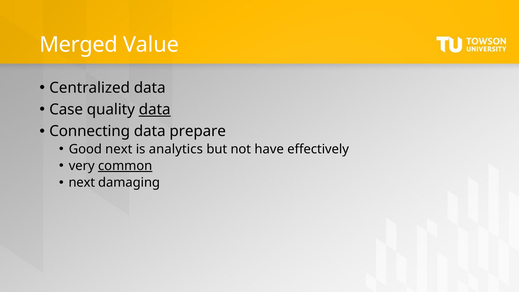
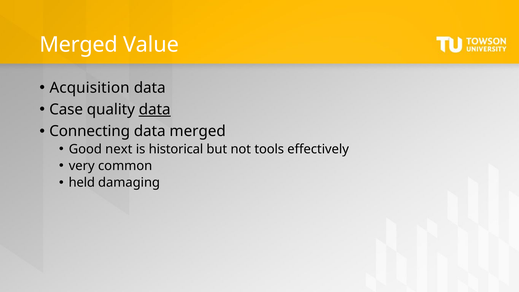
Centralized: Centralized -> Acquisition
data prepare: prepare -> merged
analytics: analytics -> historical
have: have -> tools
common underline: present -> none
next at (82, 183): next -> held
